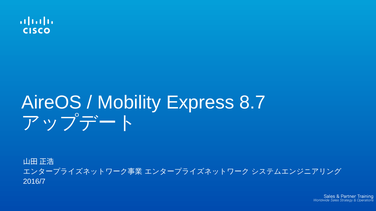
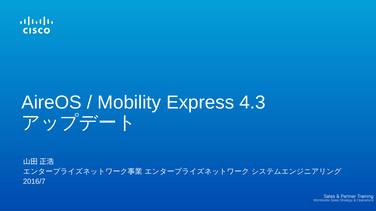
8.7: 8.7 -> 4.3
